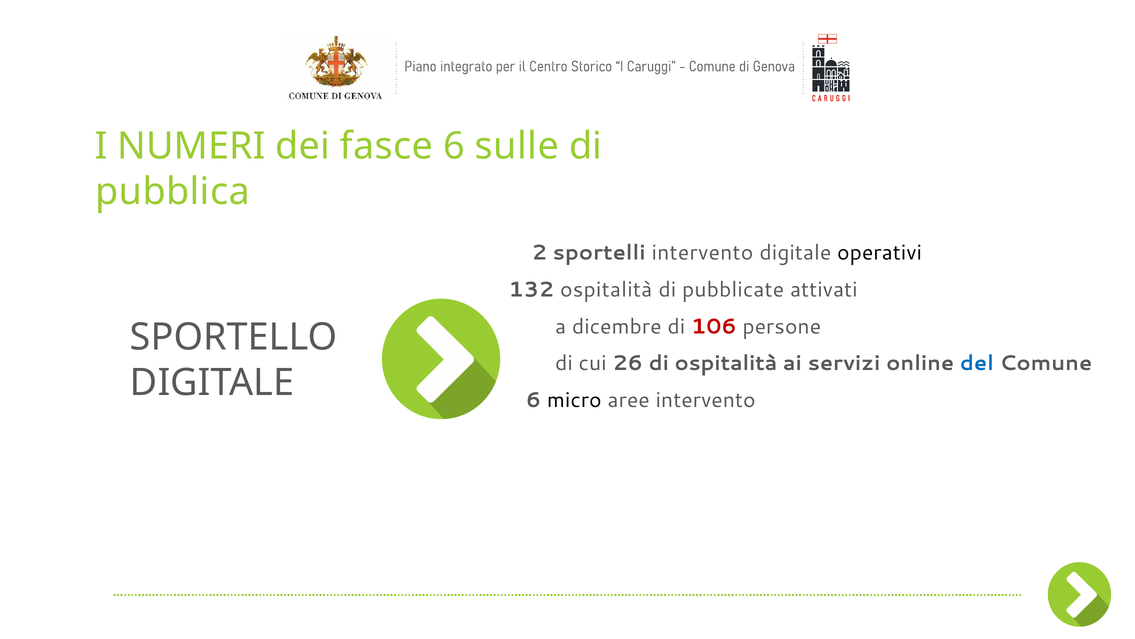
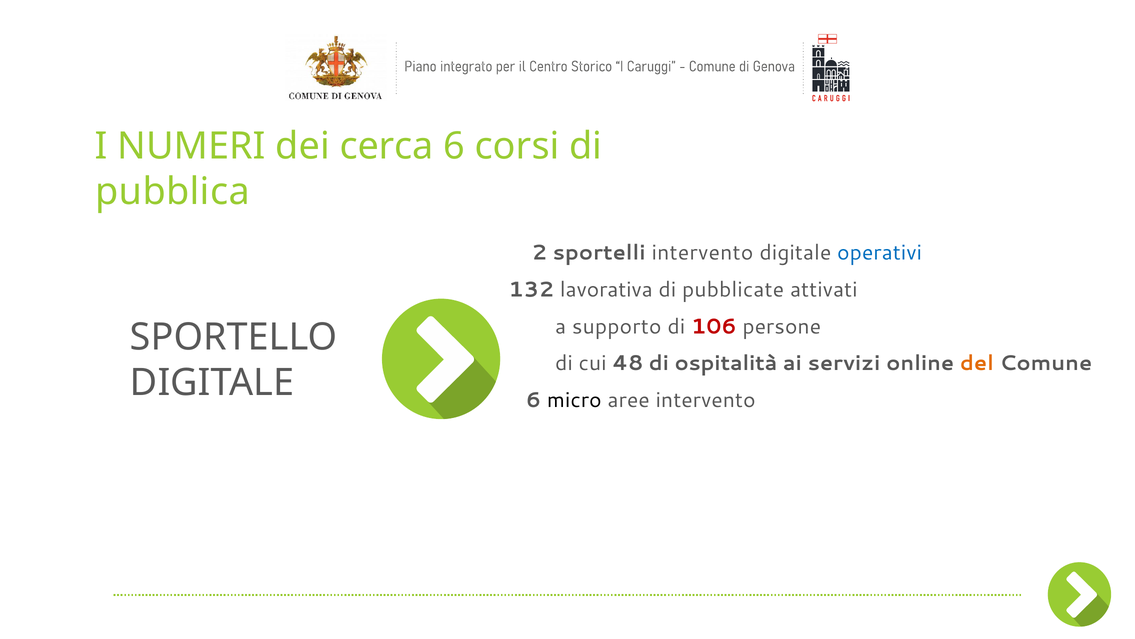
fasce: fasce -> cerca
sulle: sulle -> corsi
operativi colour: black -> blue
132 ospitalità: ospitalità -> lavorativa
dicembre: dicembre -> supporto
26: 26 -> 48
del colour: blue -> orange
